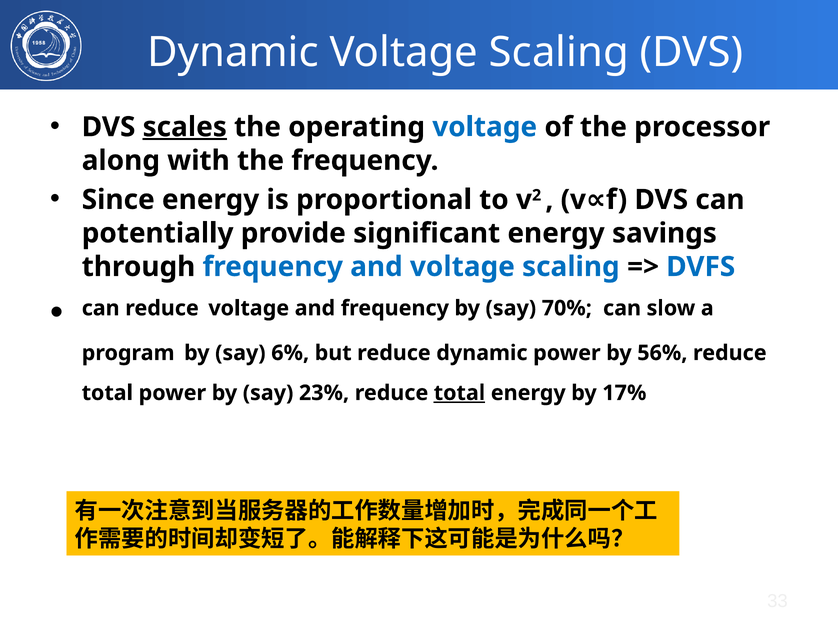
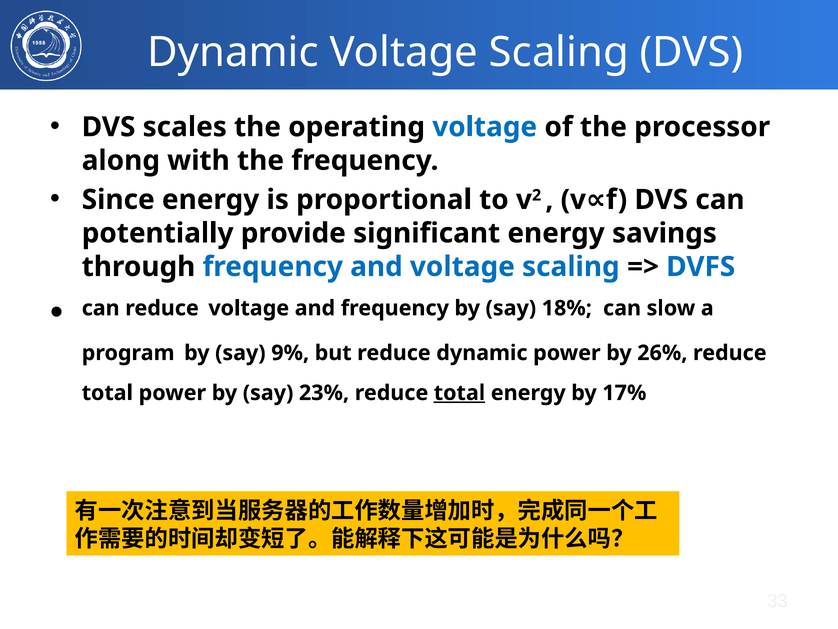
scales underline: present -> none
70%: 70% -> 18%
6%: 6% -> 9%
56%: 56% -> 26%
